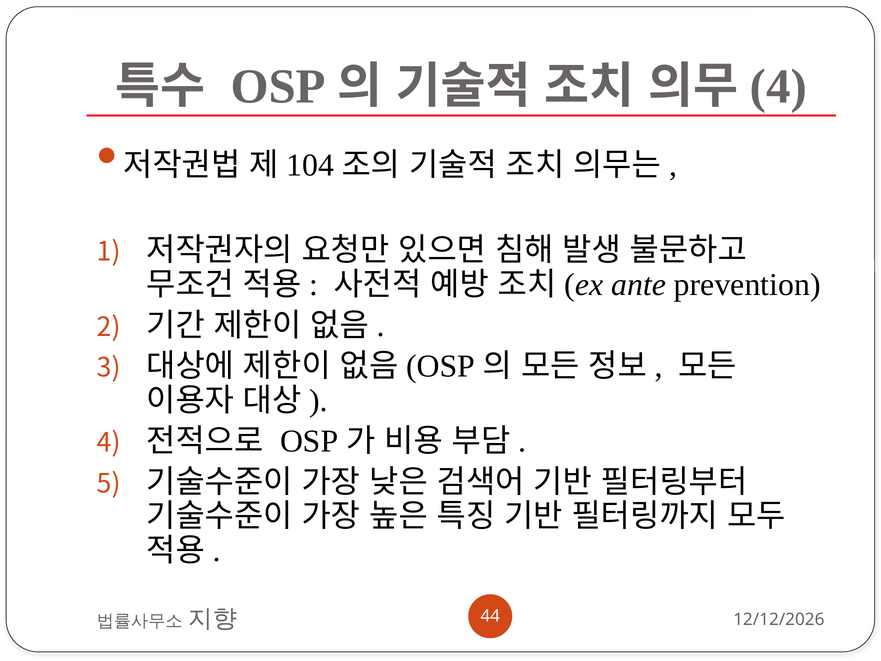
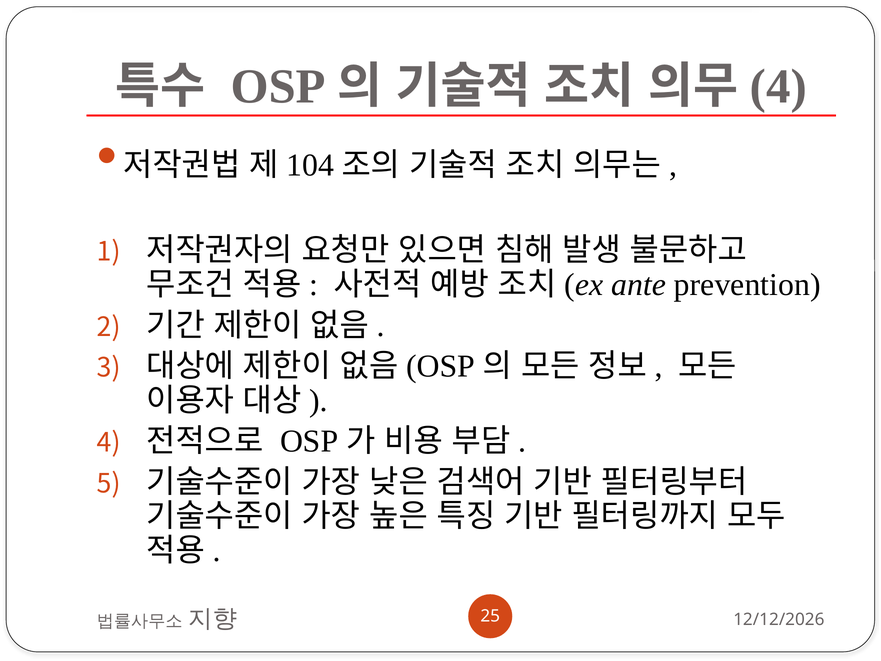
44: 44 -> 25
